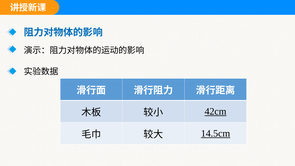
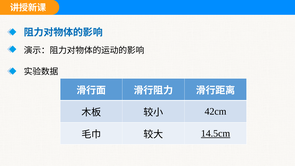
42cm underline: present -> none
